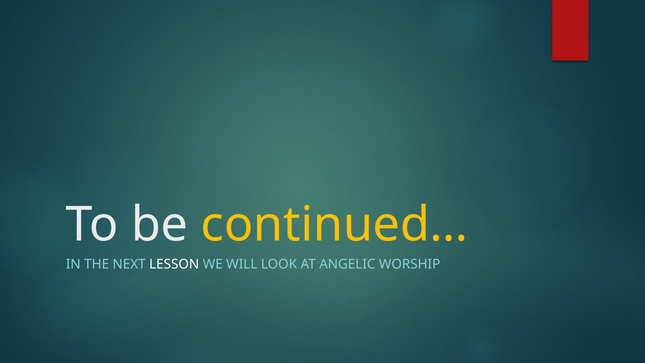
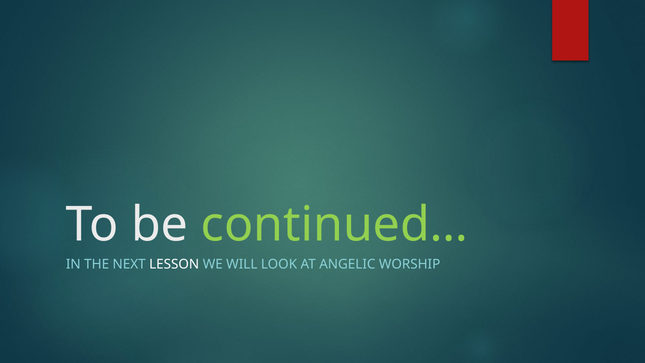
continued… colour: yellow -> light green
